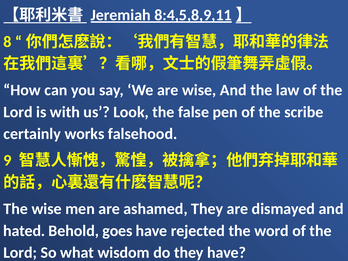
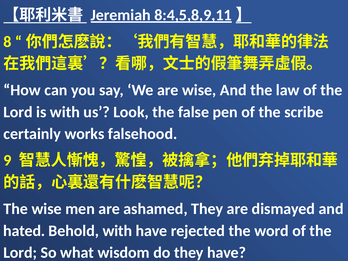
Behold goes: goes -> with
